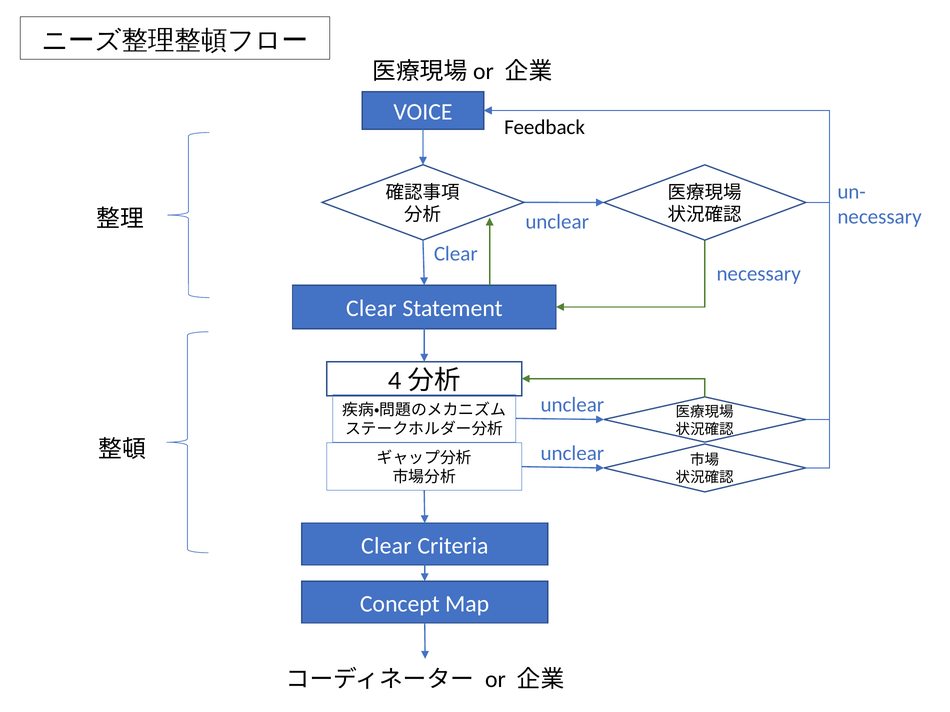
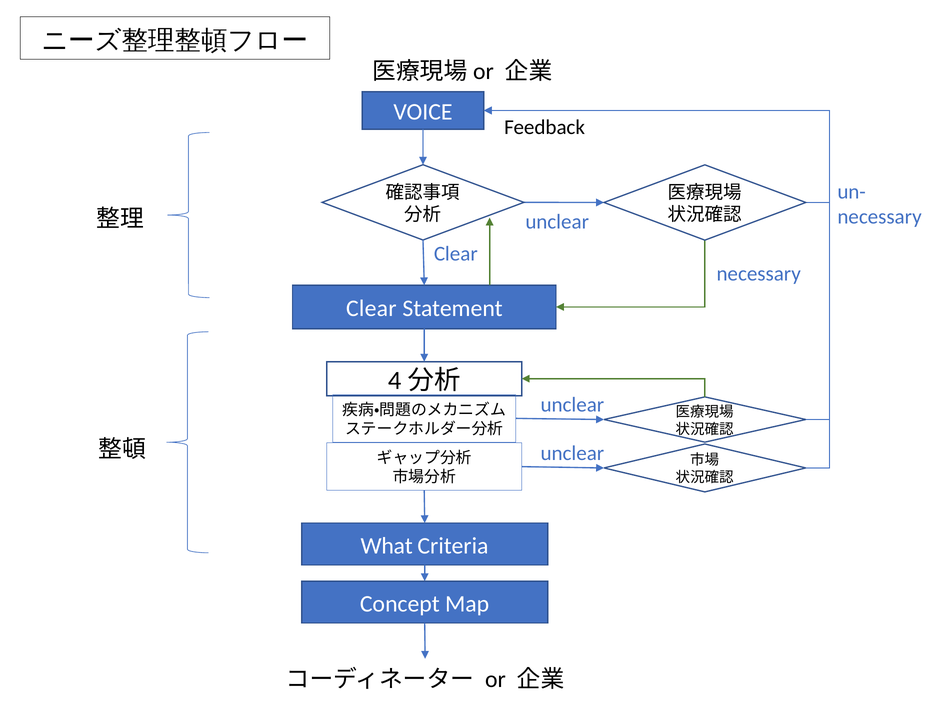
Clear at (386, 546): Clear -> What
